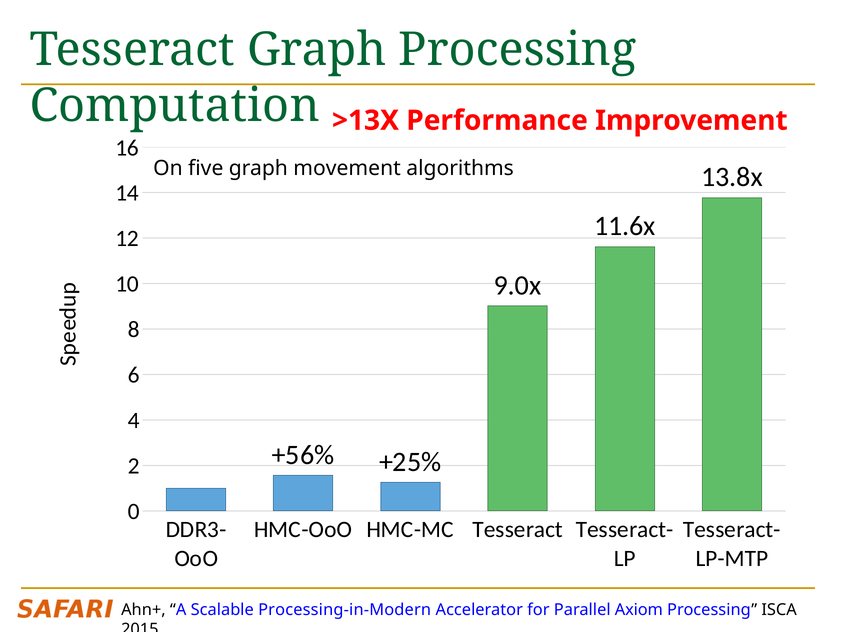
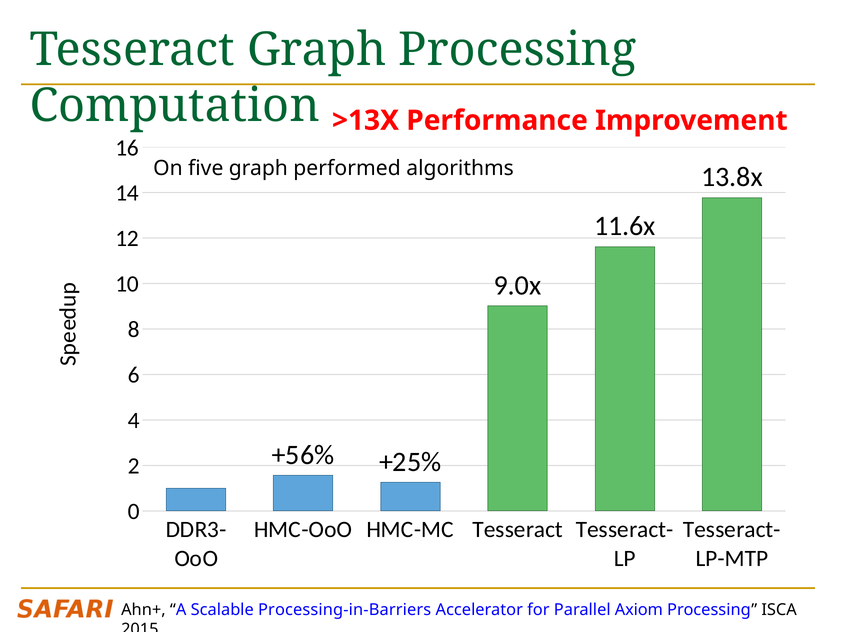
movement: movement -> performed
Processing-in-Modern: Processing-in-Modern -> Processing-in-Barriers
